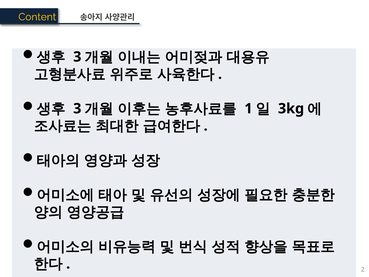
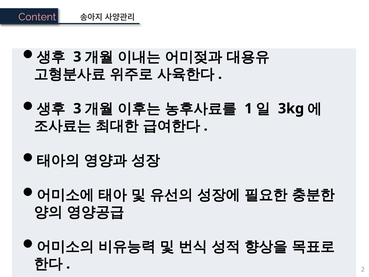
Content colour: yellow -> pink
